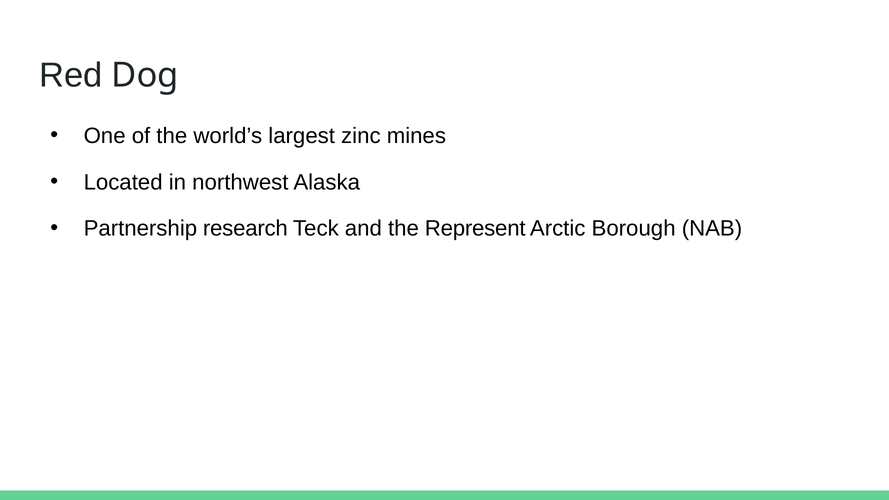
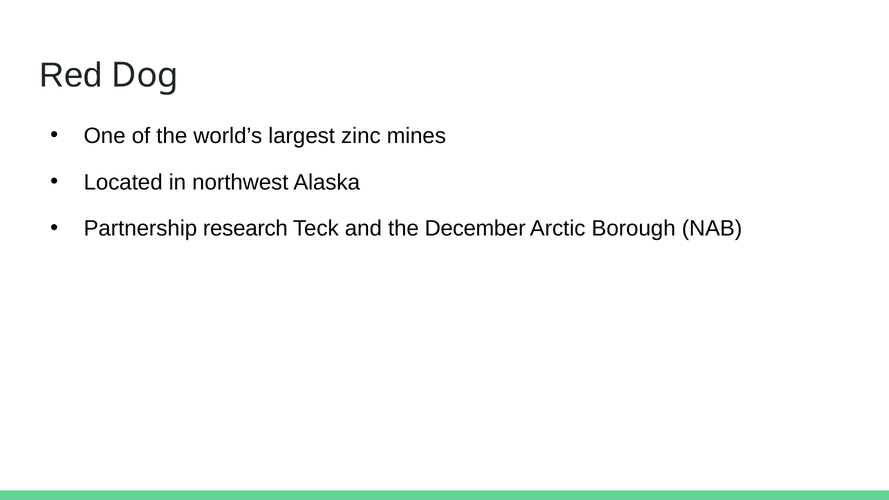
Represent: Represent -> December
